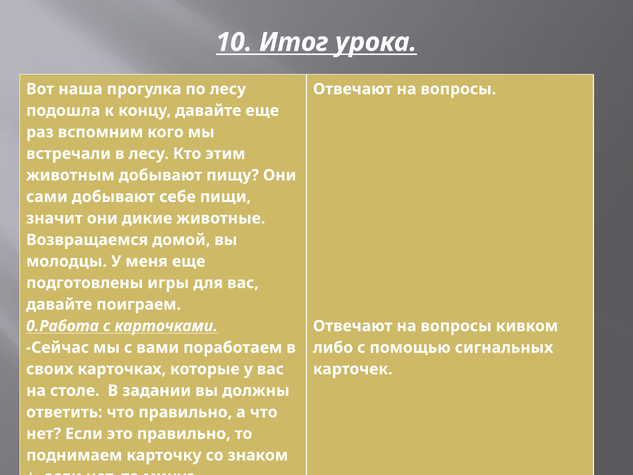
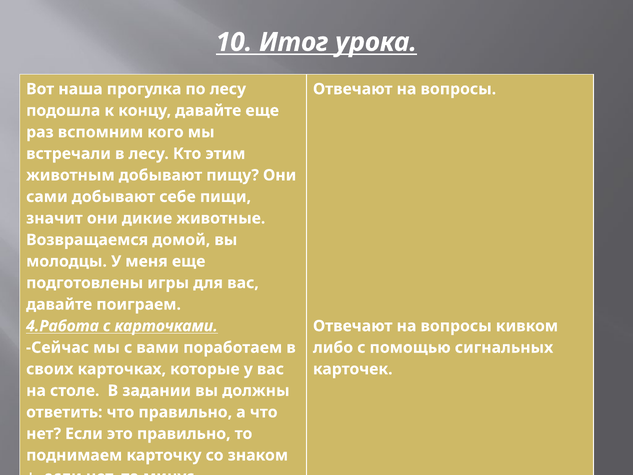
0.Работа: 0.Работа -> 4.Работа
